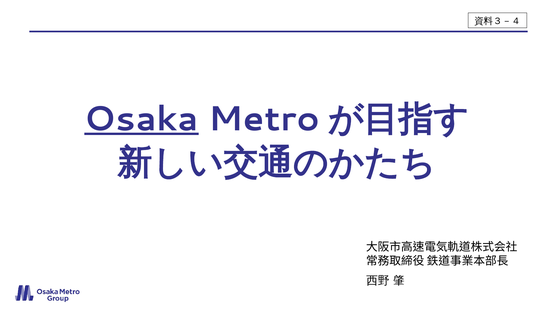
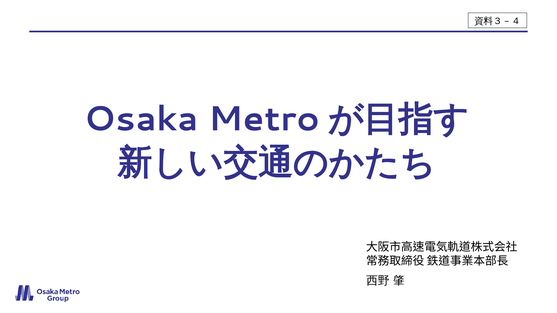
Osaka underline: present -> none
